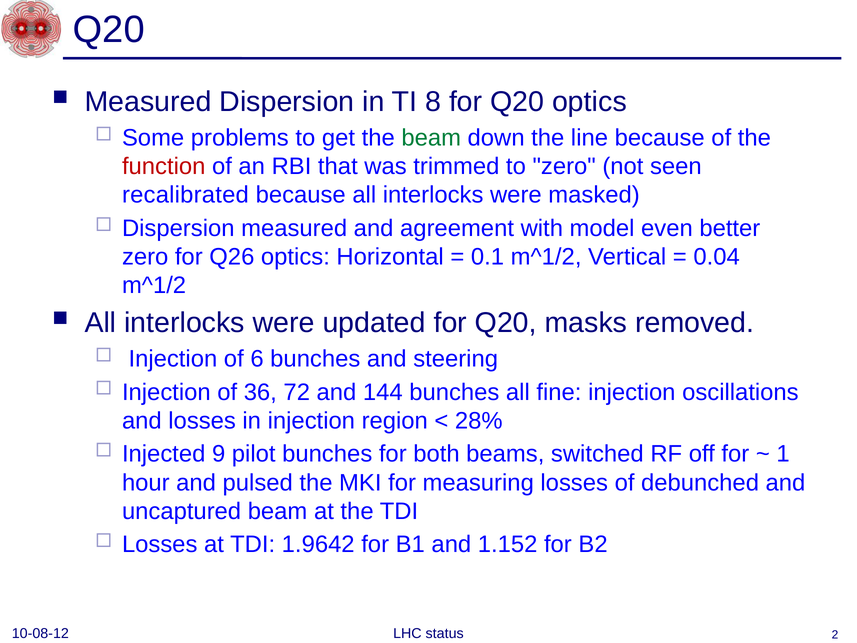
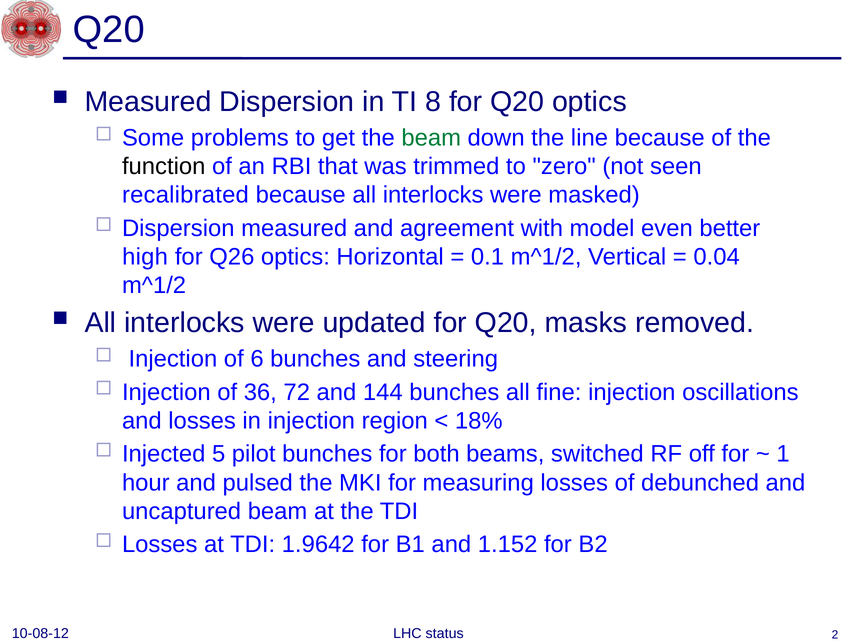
function colour: red -> black
zero at (145, 257): zero -> high
28%: 28% -> 18%
9: 9 -> 5
